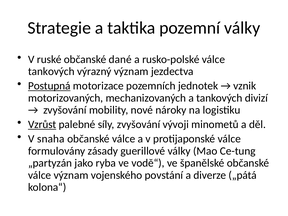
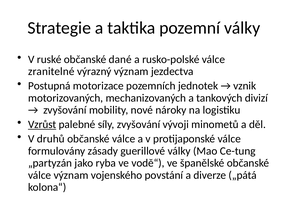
tankových at (51, 71): tankových -> zranitelné
Postupná underline: present -> none
snaha: snaha -> druhů
